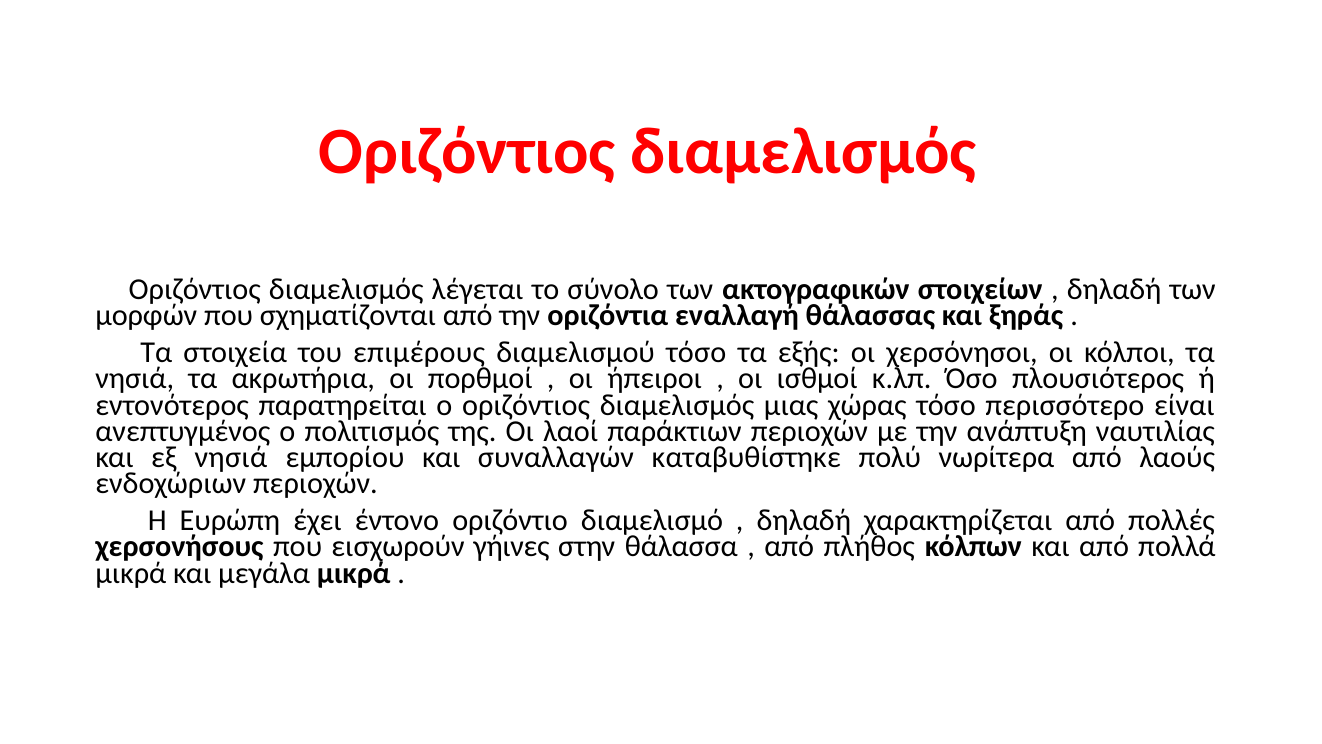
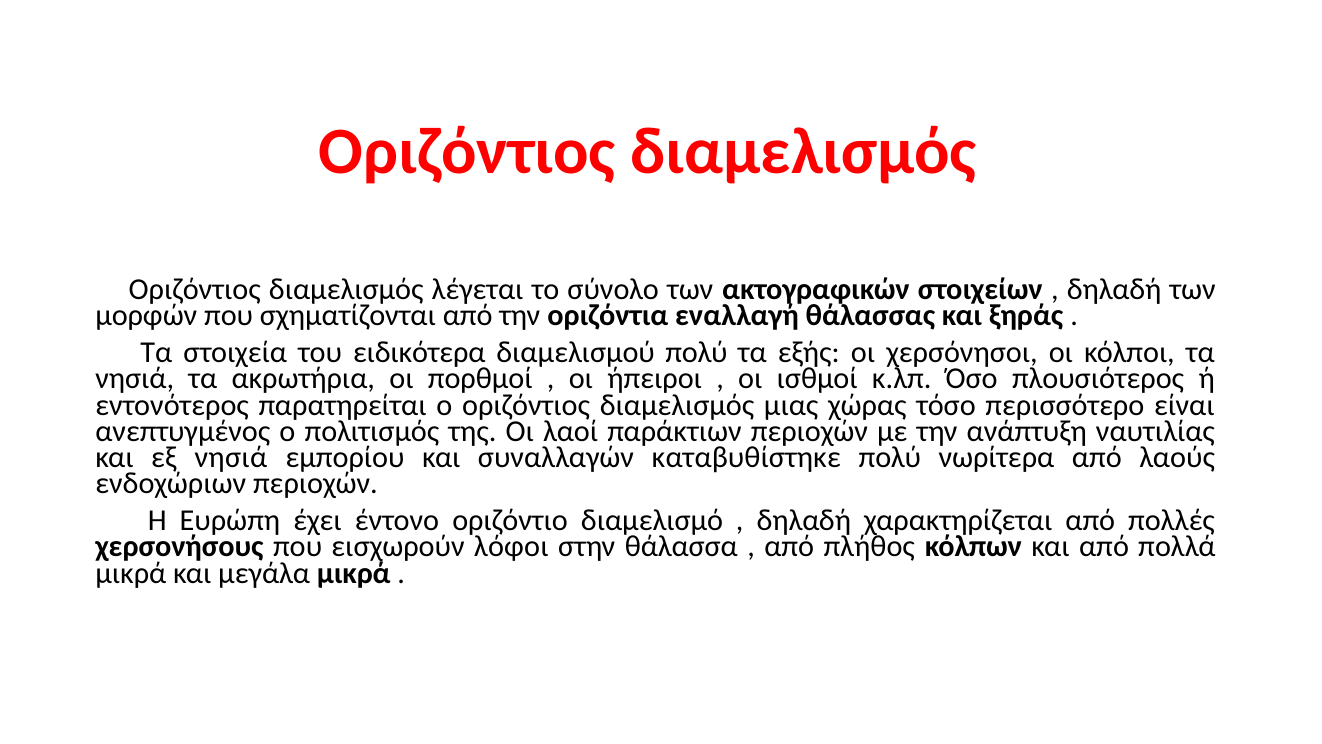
επιμέρους: επιμέρους -> ειδικότερα
διαμελισμού τόσο: τόσο -> πολύ
γήινες: γήινες -> λόφοι
